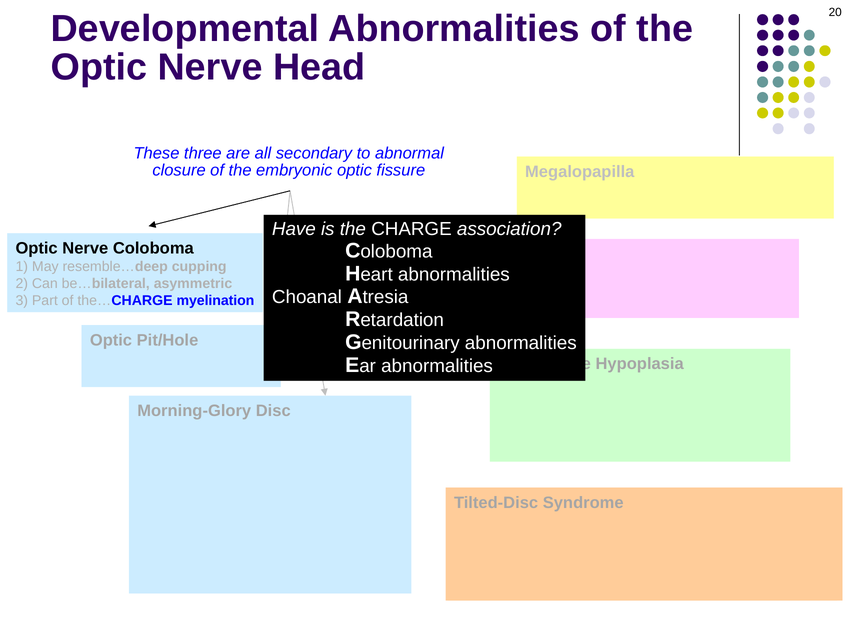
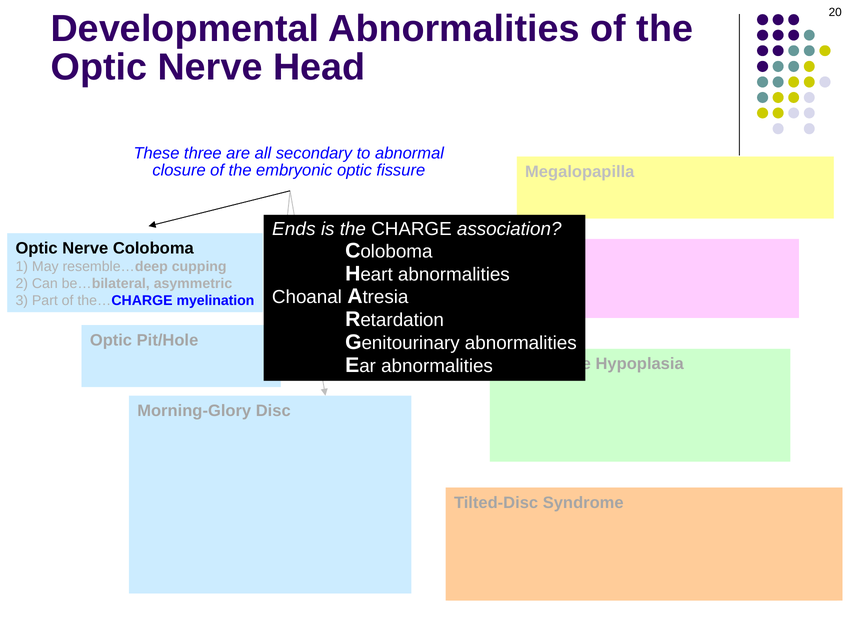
Have at (294, 229): Have -> Ends
